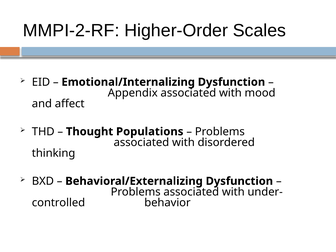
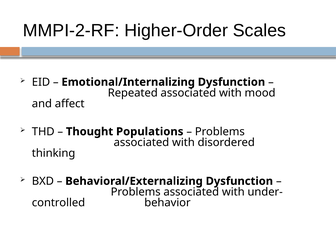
Appendix: Appendix -> Repeated
